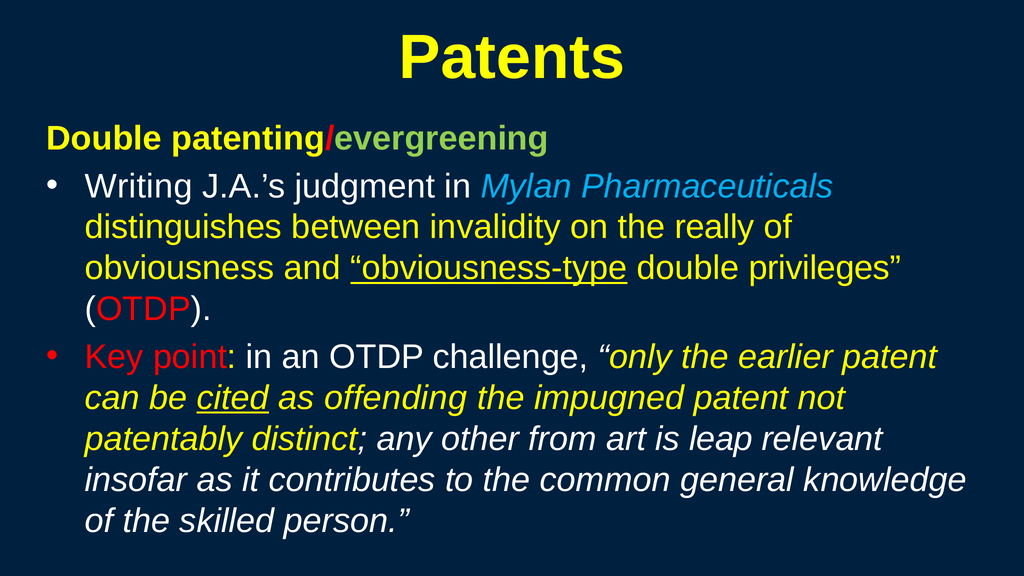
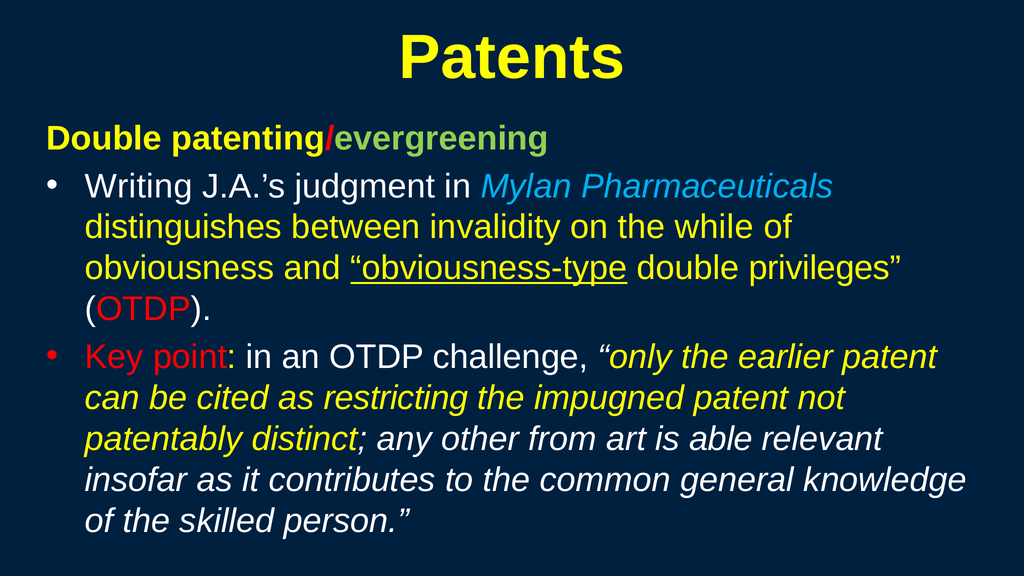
really: really -> while
cited underline: present -> none
offending: offending -> restricting
leap: leap -> able
